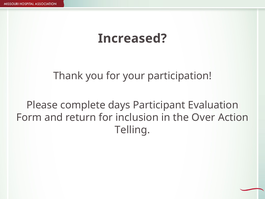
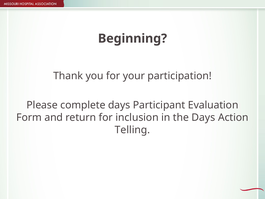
Increased: Increased -> Beginning
the Over: Over -> Days
